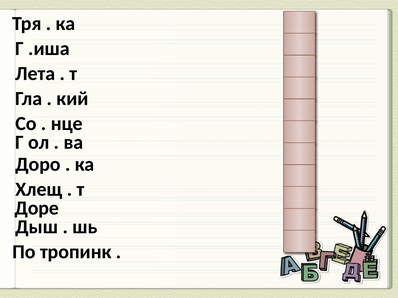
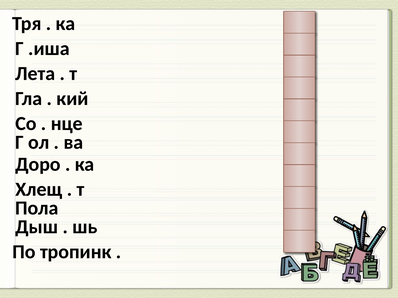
Доре: Доре -> Пола
